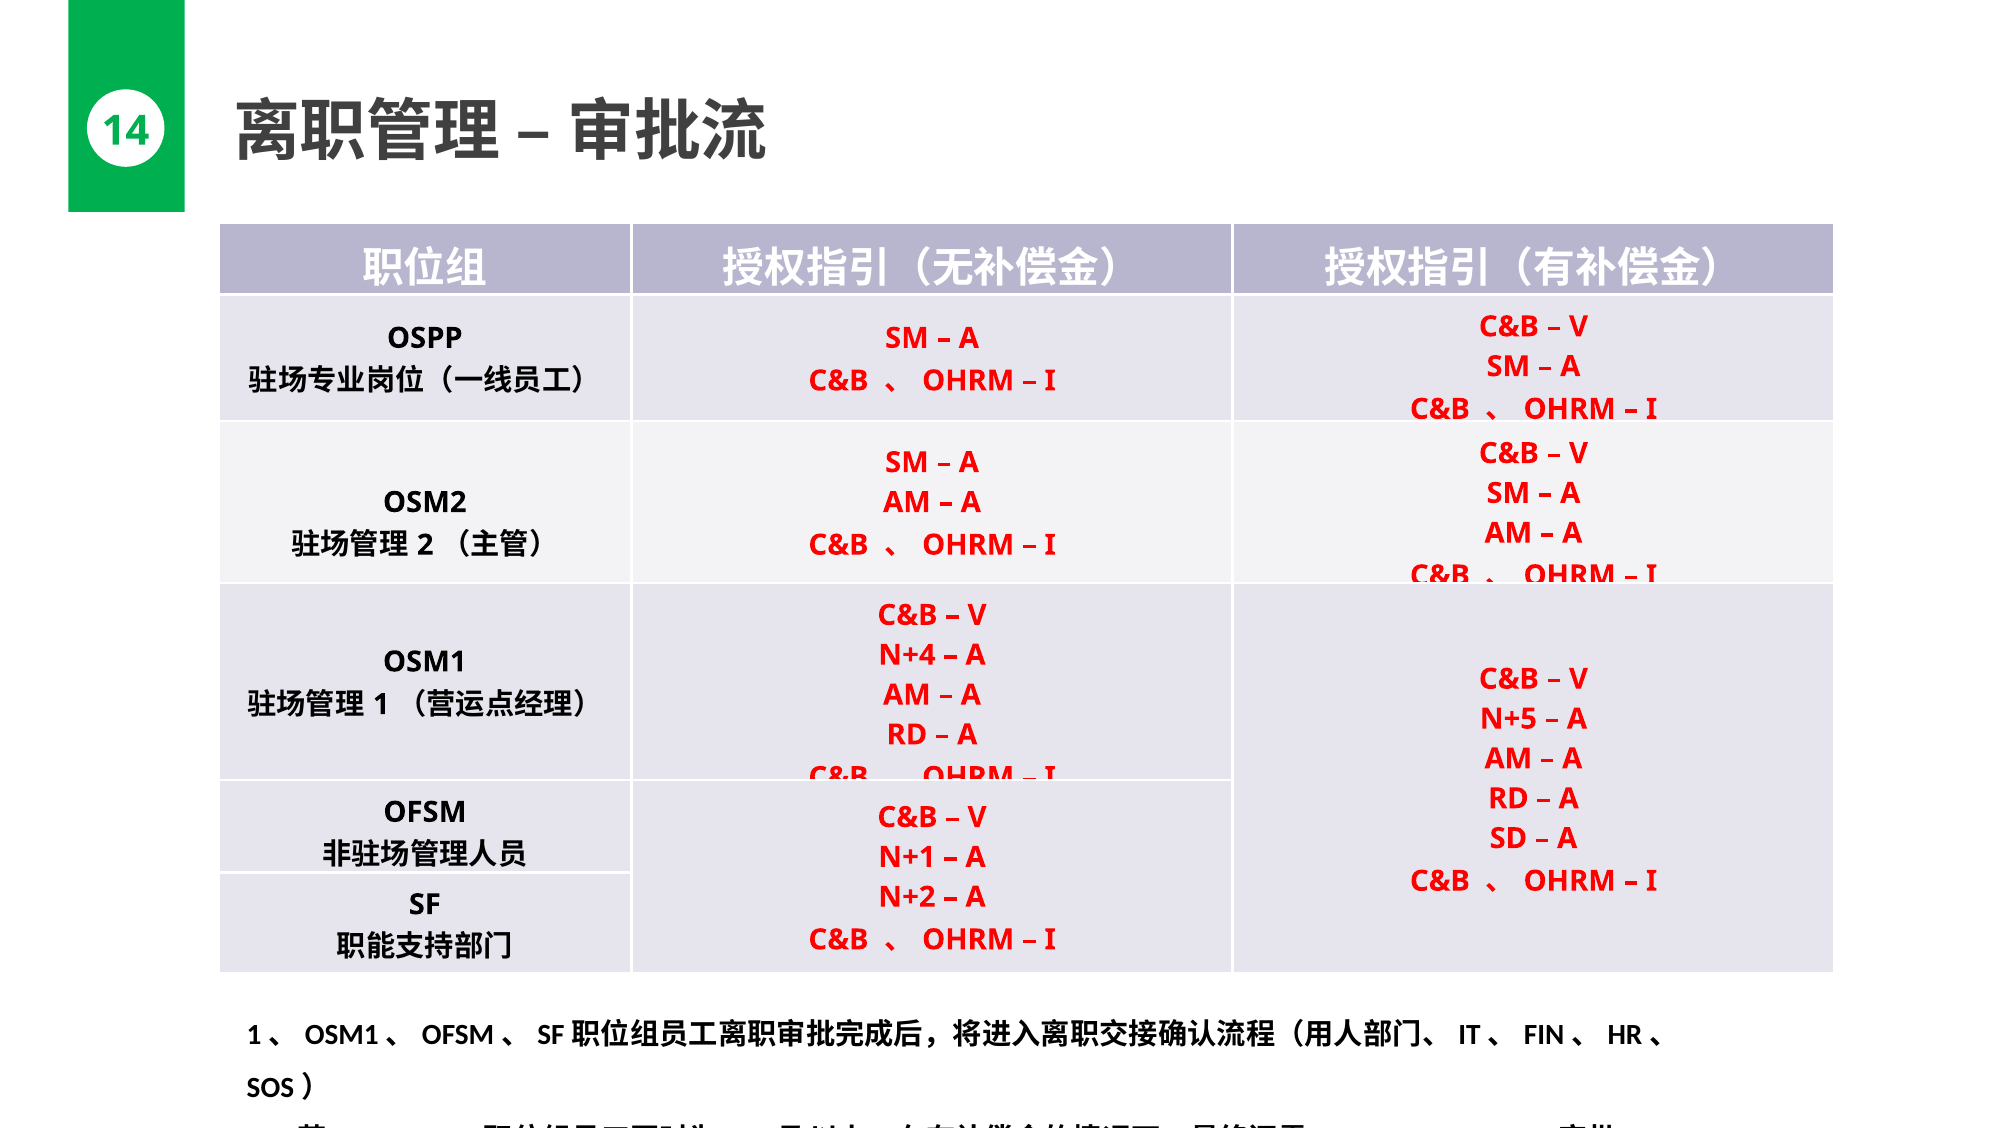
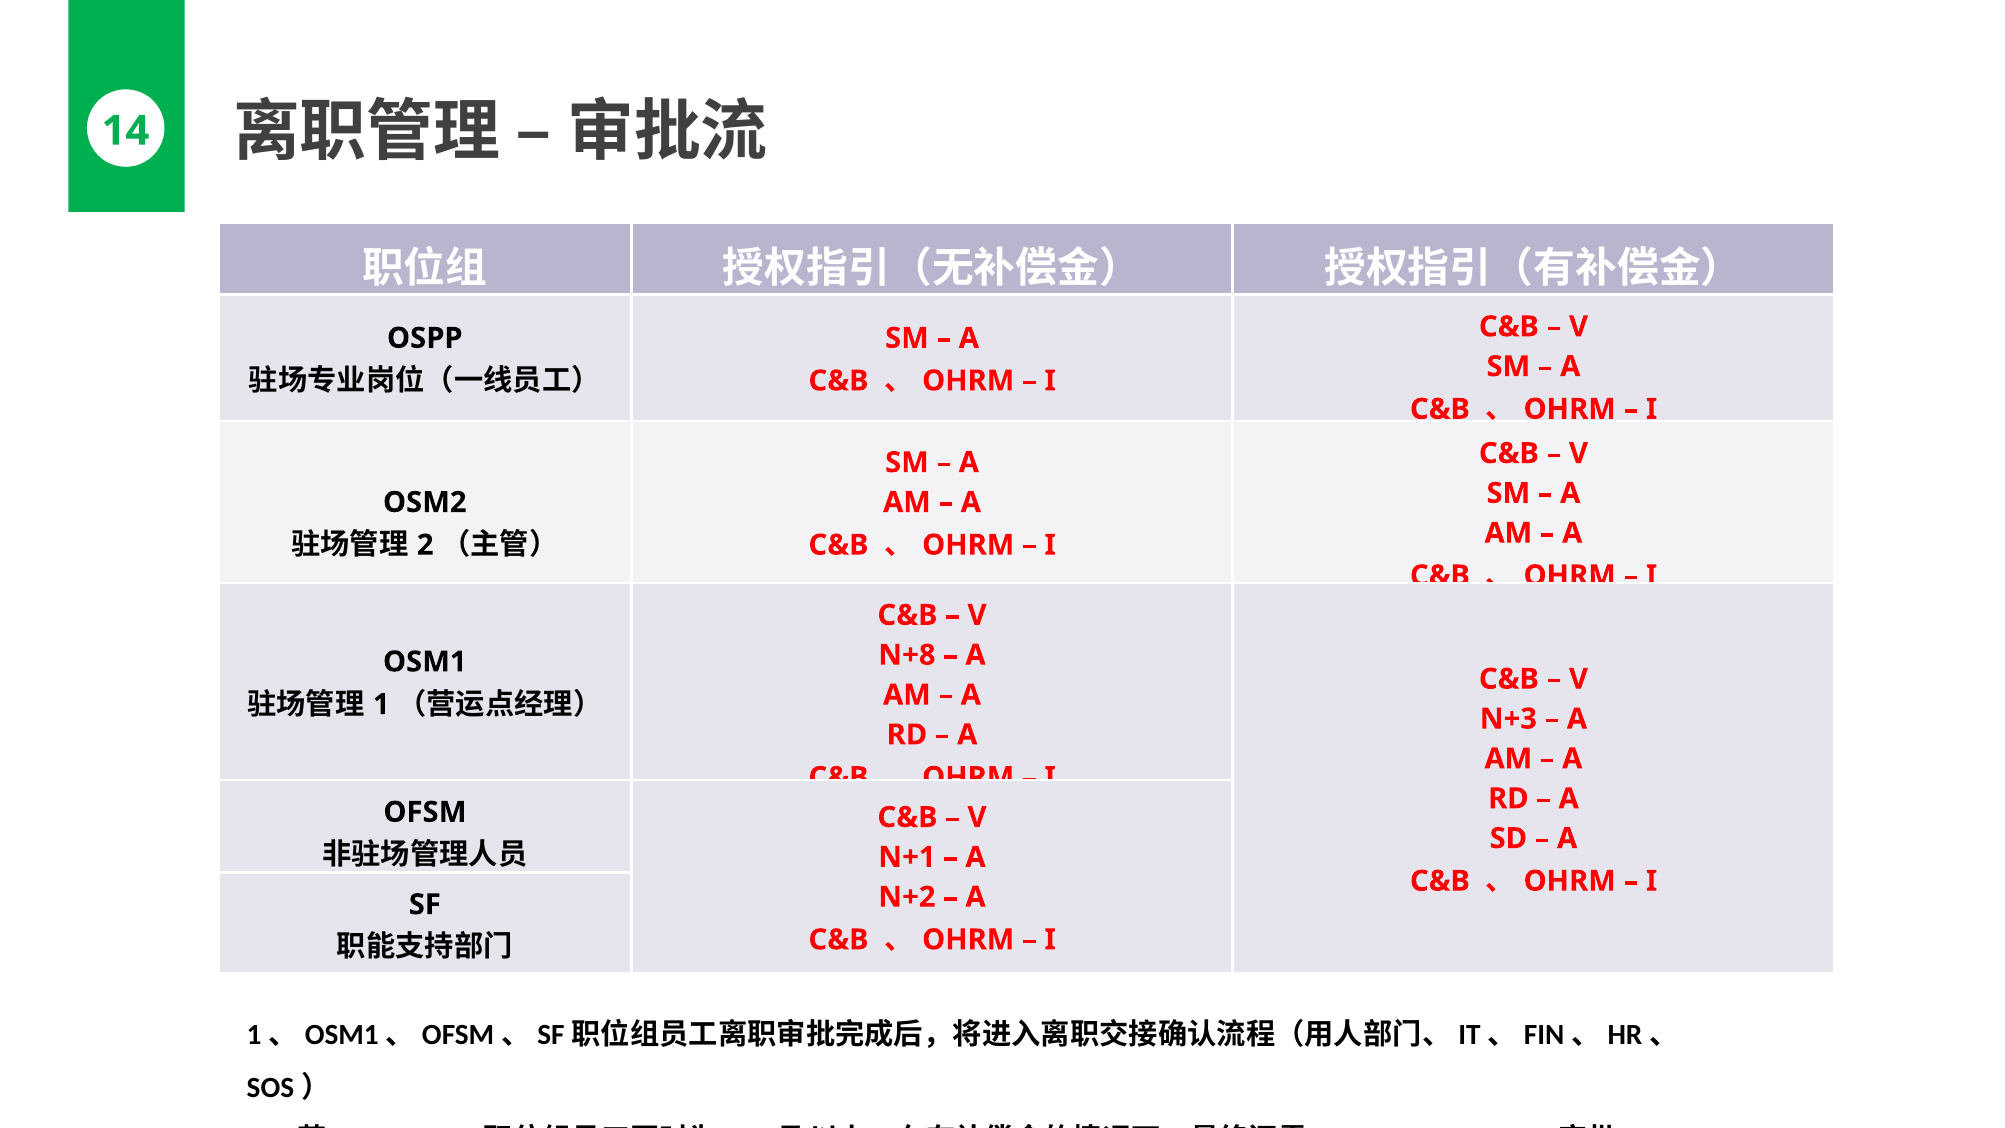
N+4: N+4 -> N+8
N+5: N+5 -> N+3
